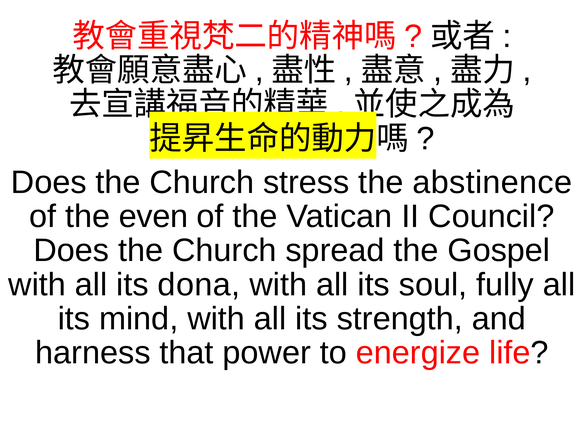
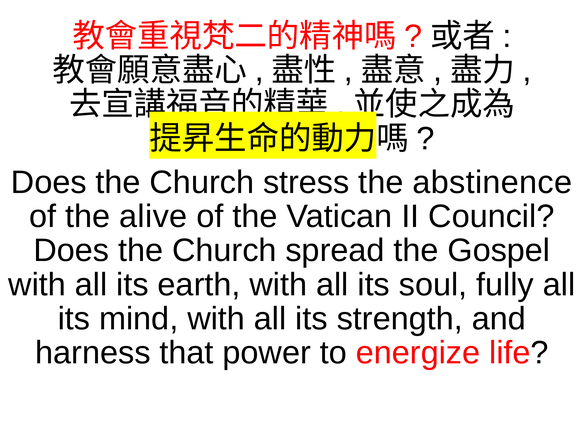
even: even -> alive
dona: dona -> earth
